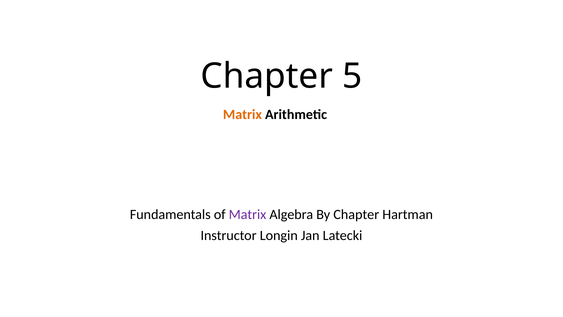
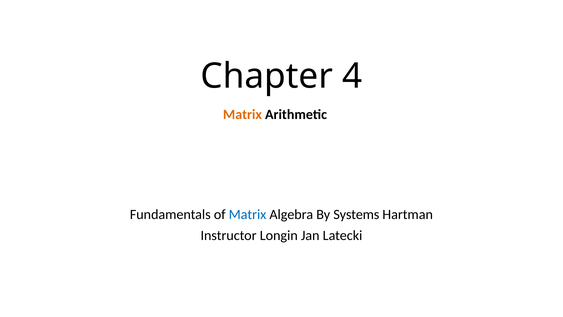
5: 5 -> 4
Matrix at (248, 214) colour: purple -> blue
By Chapter: Chapter -> Systems
